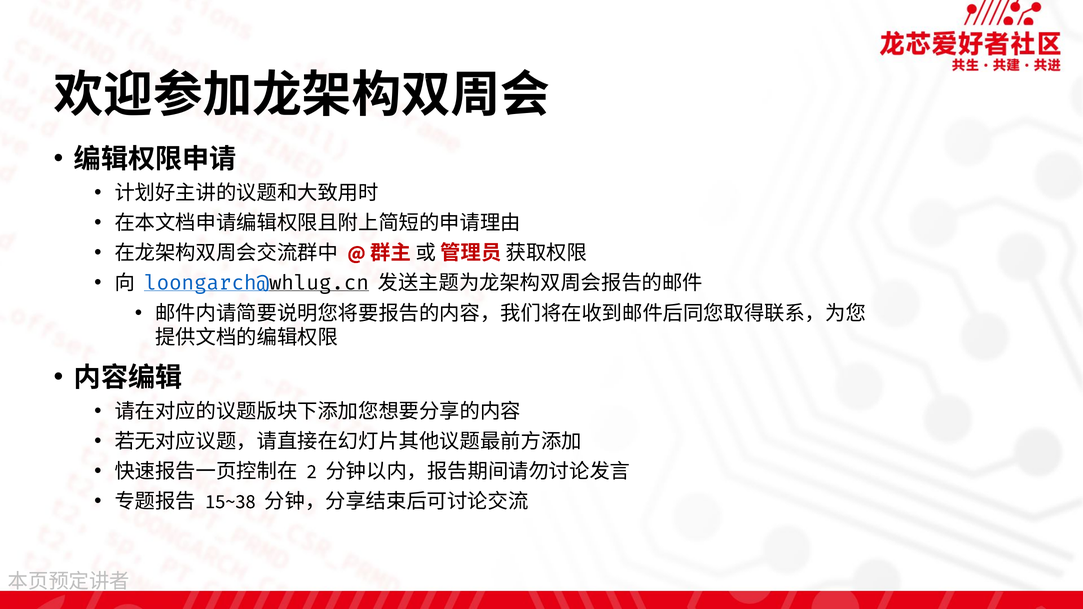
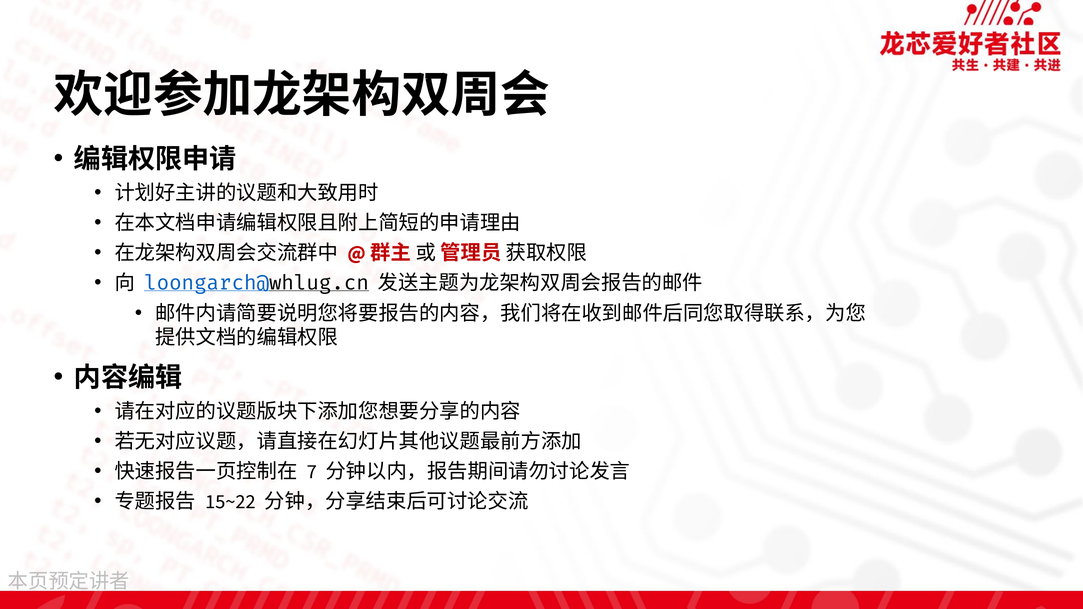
2: 2 -> 7
15~38: 15~38 -> 15~22
